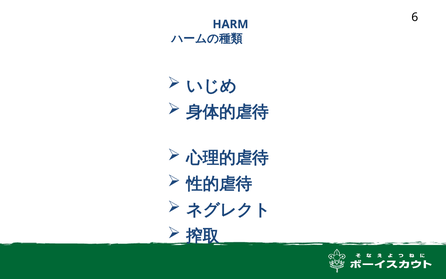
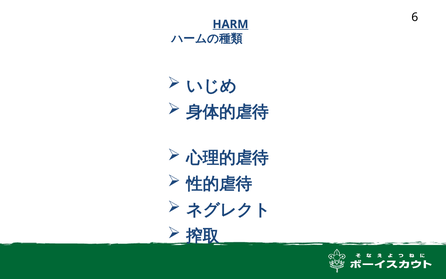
HARM underline: none -> present
